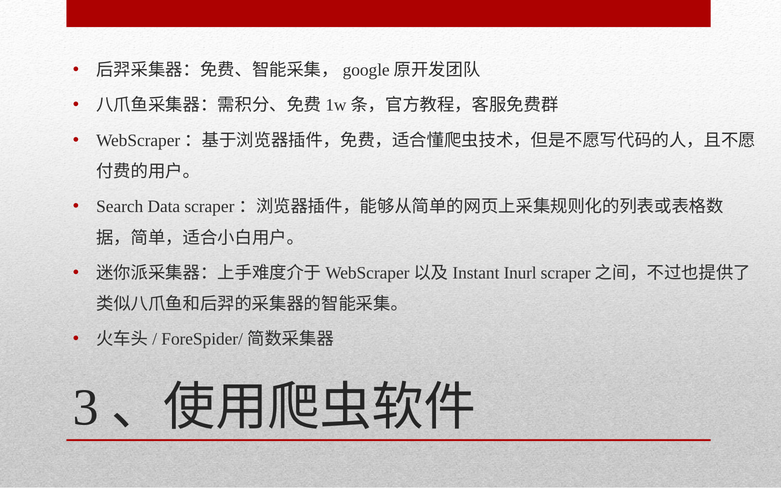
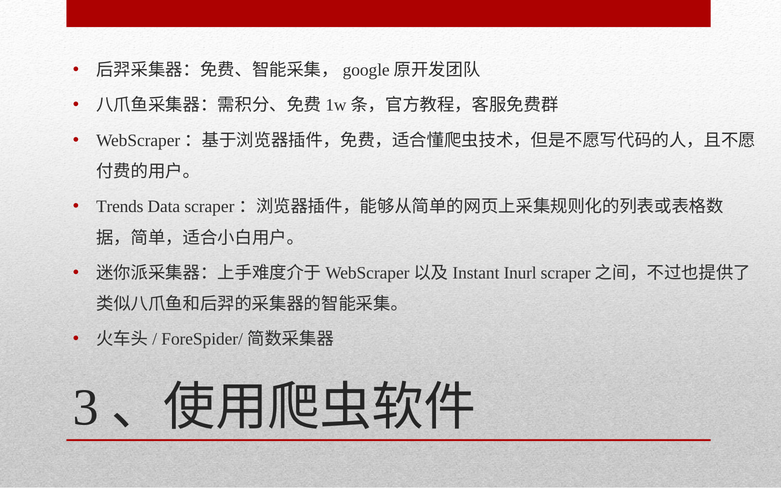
Search: Search -> Trends
